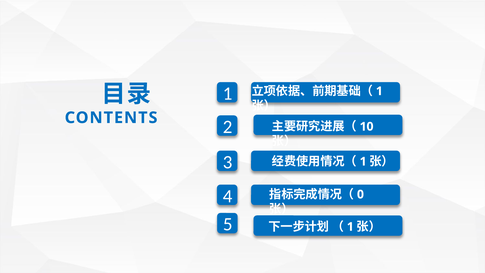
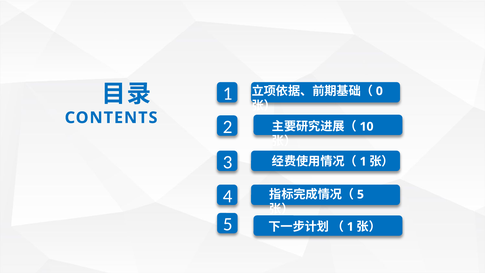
1 at (379, 91): 1 -> 0
0 at (360, 194): 0 -> 5
